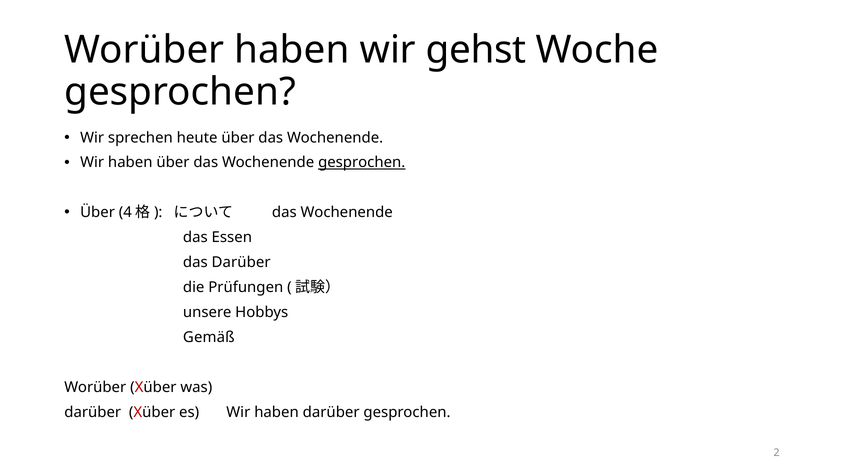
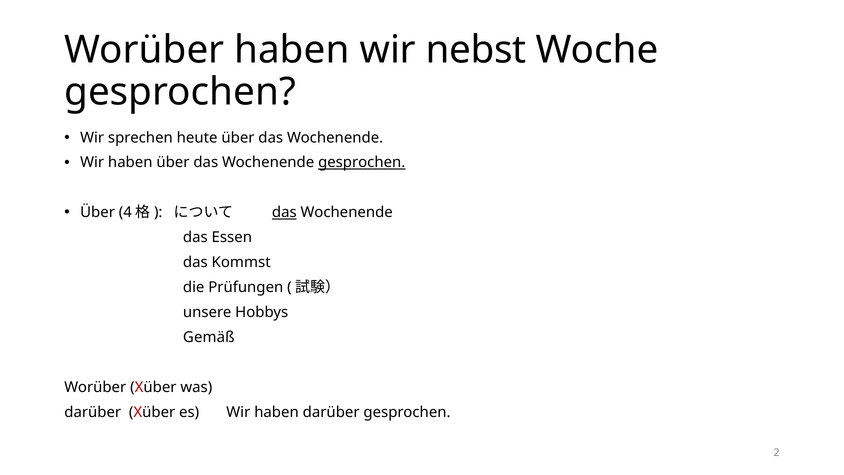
gehst: gehst -> nebst
das at (284, 212) underline: none -> present
das Darüber: Darüber -> Kommst
